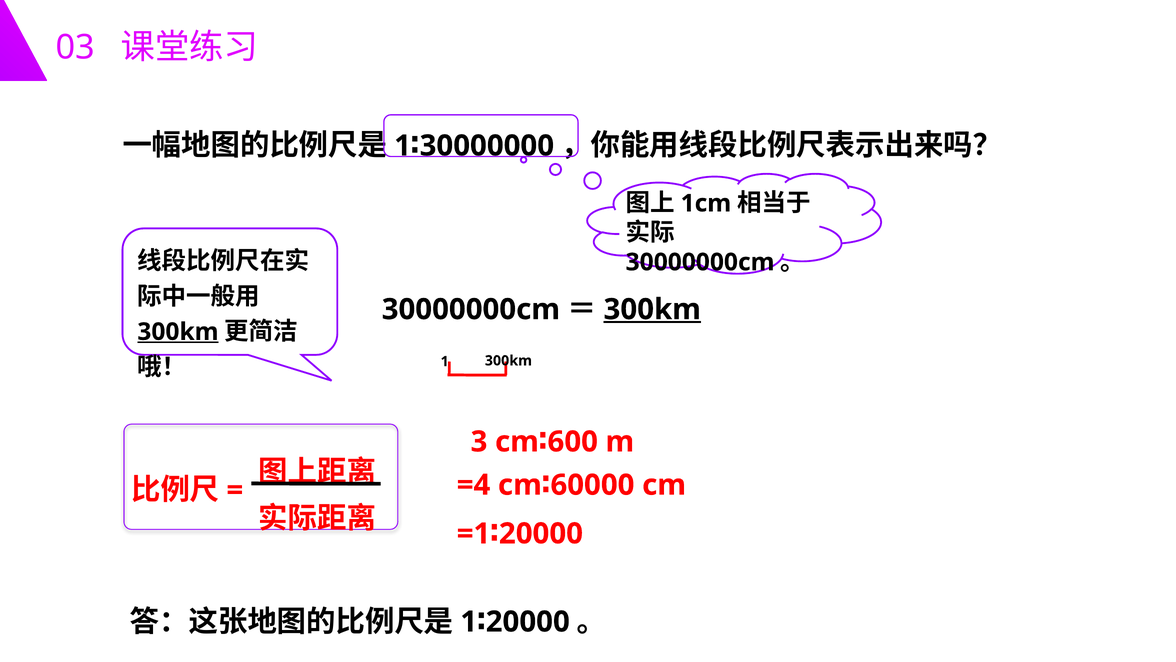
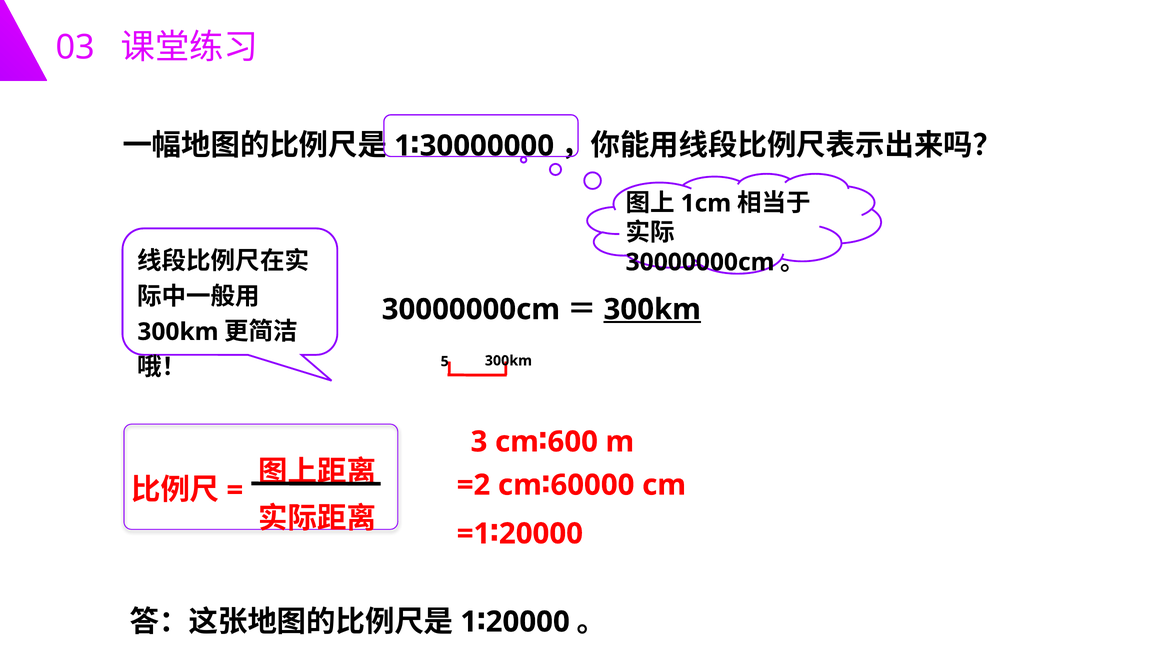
300km at (178, 332) underline: present -> none
1 at (445, 361): 1 -> 5
=4: =4 -> =2
